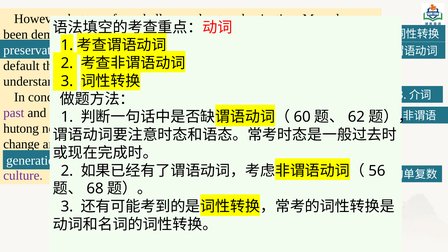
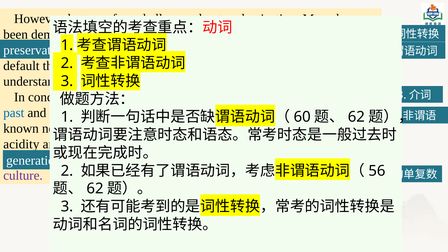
past colour: purple -> blue
hutong at (21, 129): hutong -> known
change: change -> acidity
68 at (95, 189): 68 -> 62
